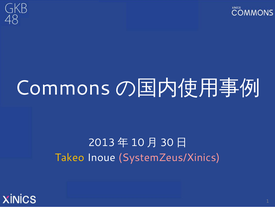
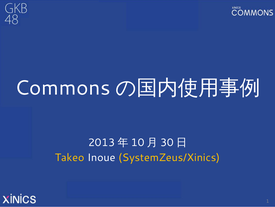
SystemZeus/Xinics colour: pink -> yellow
